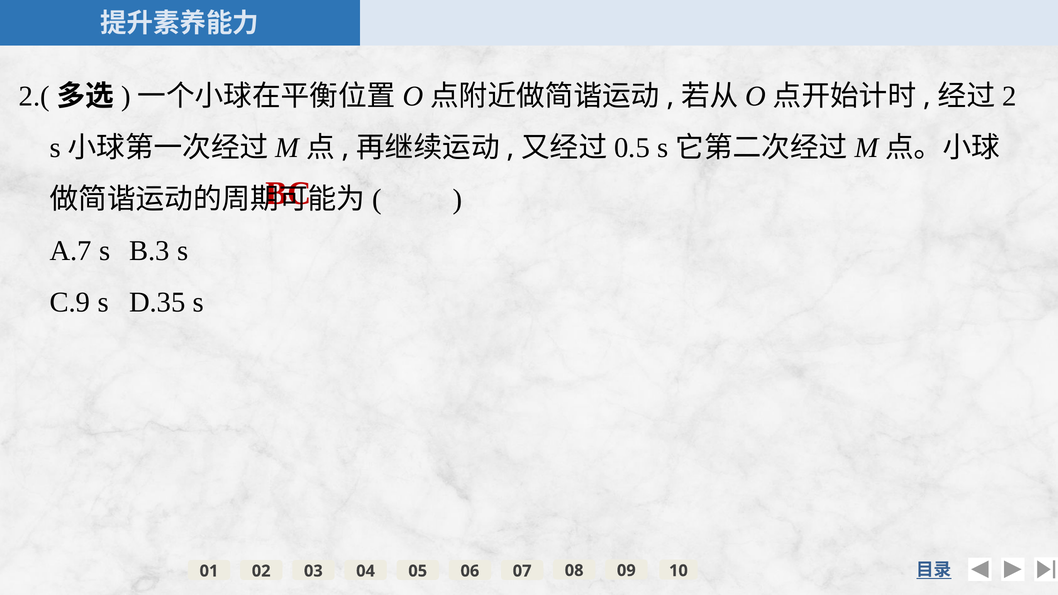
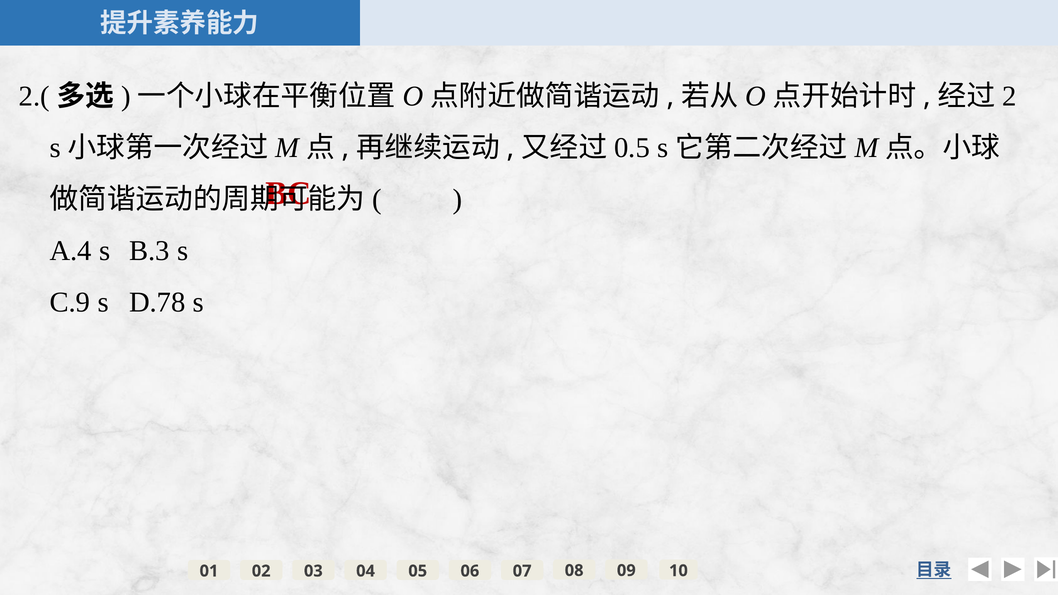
A.7: A.7 -> A.4
D.35: D.35 -> D.78
